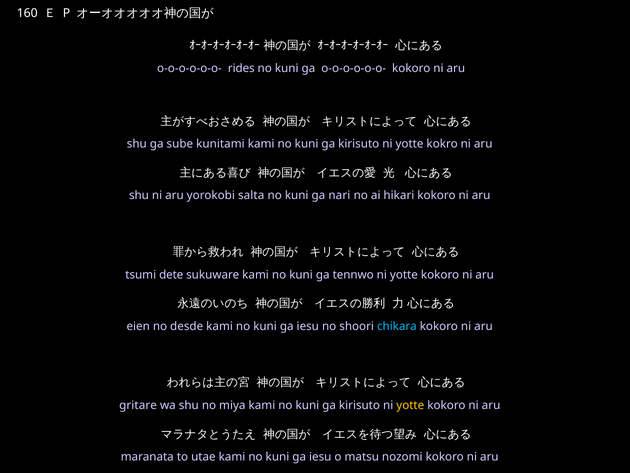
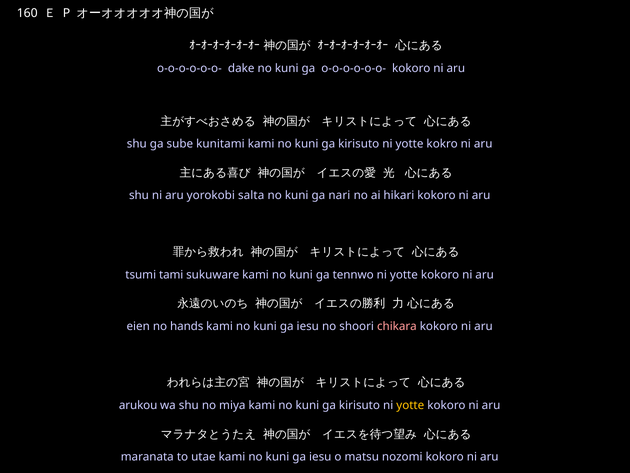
rides: rides -> dake
dete: dete -> tami
desde: desde -> hands
chikara colour: light blue -> pink
gritare: gritare -> arukou
